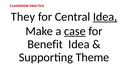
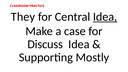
case underline: present -> none
Benefit: Benefit -> Discuss
Theme: Theme -> Mostly
